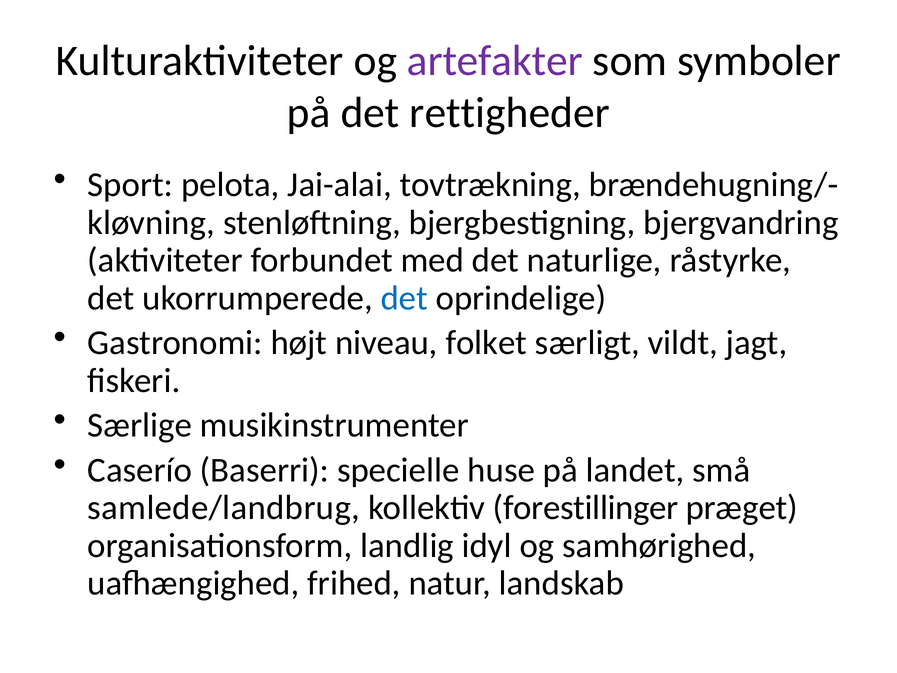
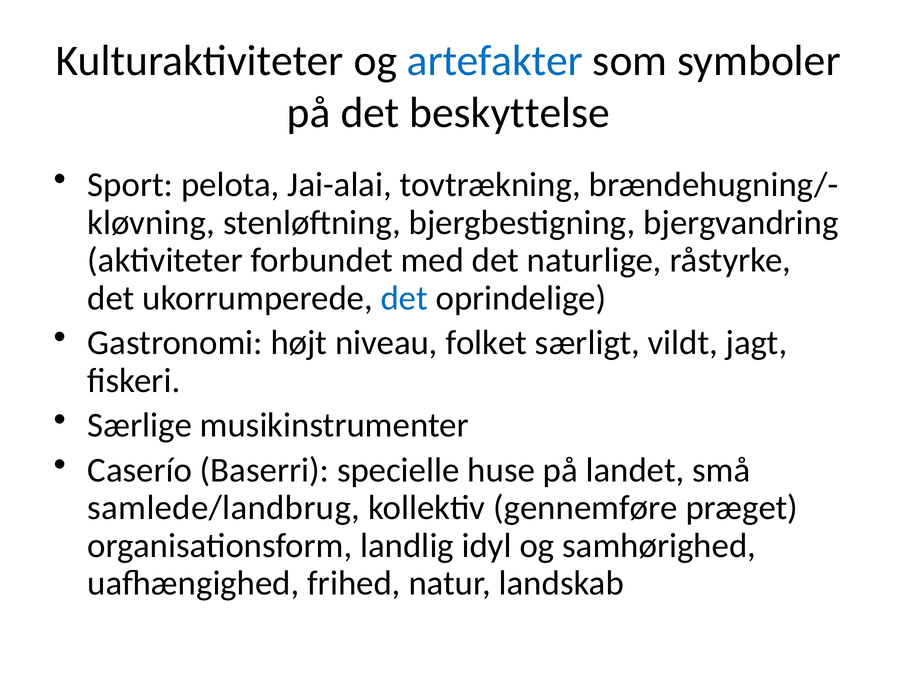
artefakter colour: purple -> blue
rettigheder: rettigheder -> beskyttelse
forestillinger: forestillinger -> gennemføre
